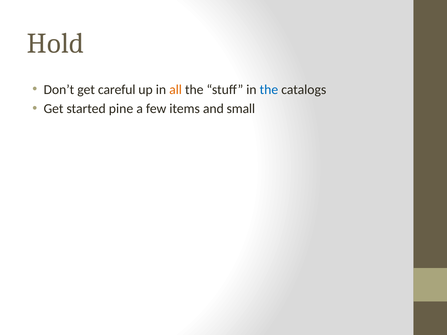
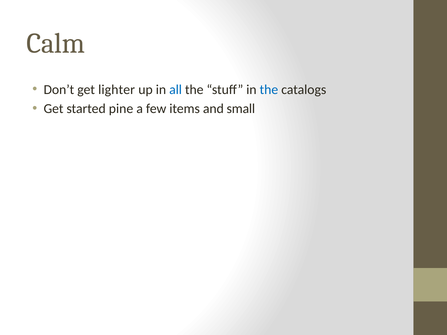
Hold: Hold -> Calm
careful: careful -> lighter
all colour: orange -> blue
